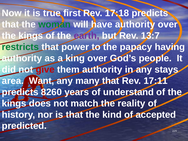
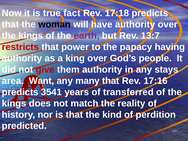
first: first -> fact
woman colour: green -> black
restricts colour: green -> red
17:11: 17:11 -> 17:16
8260: 8260 -> 3541
understand: understand -> transferred
accepted: accepted -> perdition
